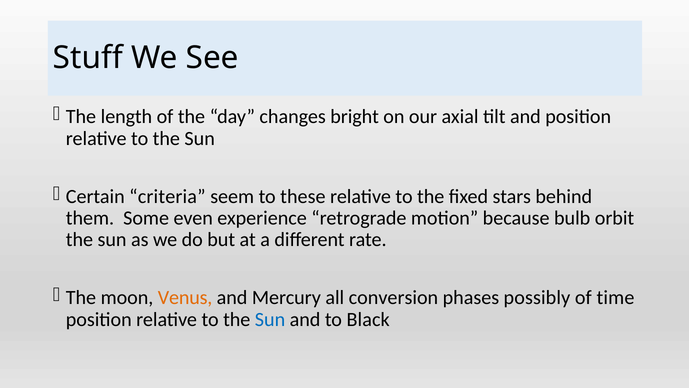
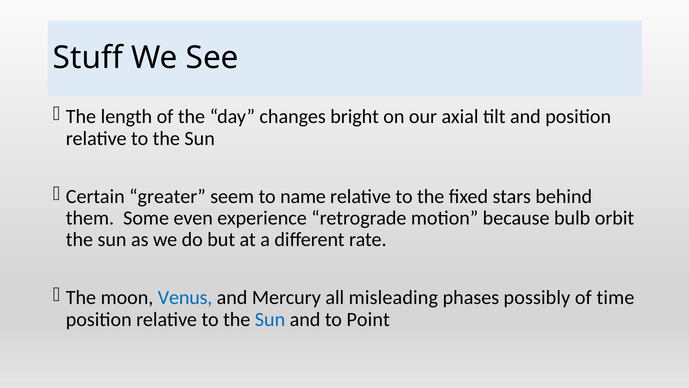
criteria: criteria -> greater
these: these -> name
Venus colour: orange -> blue
conversion: conversion -> misleading
Black: Black -> Point
